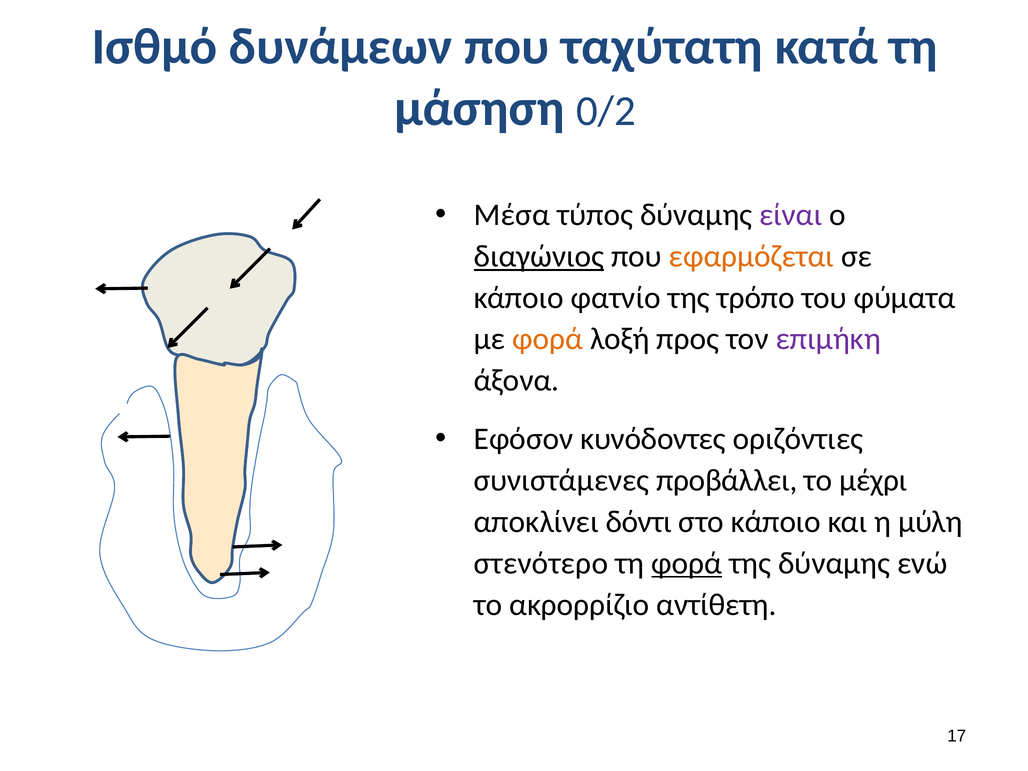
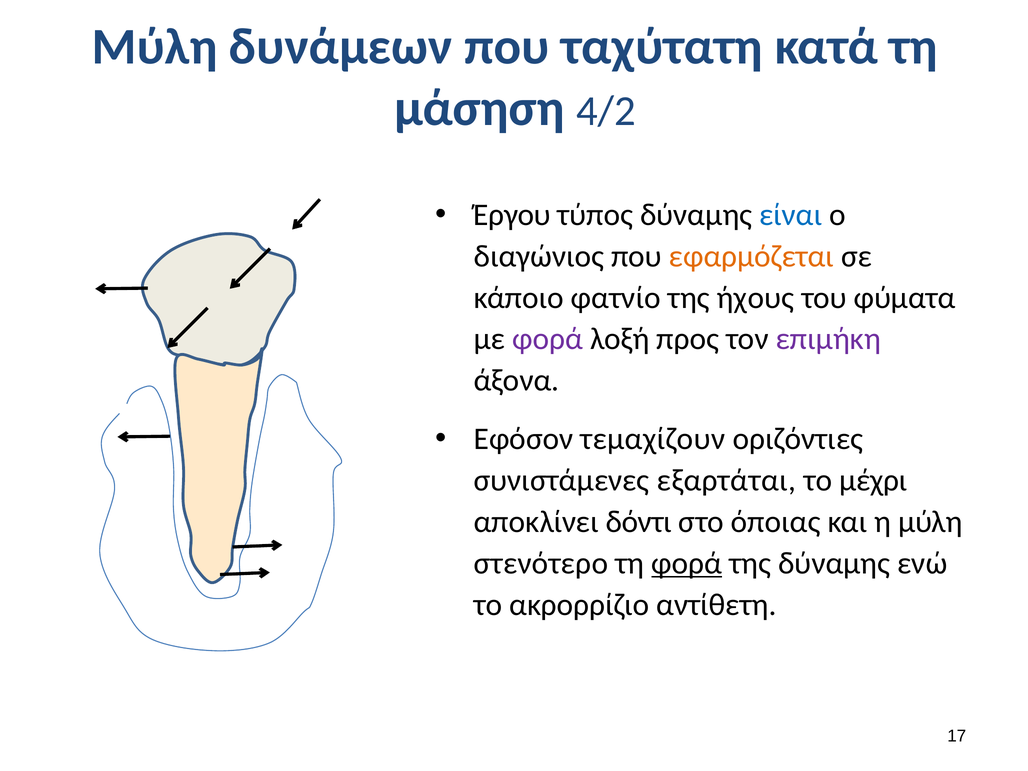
Ισθμό at (155, 47): Ισθμό -> Μύλη
0/2: 0/2 -> 4/2
Μέσα: Μέσα -> Έργου
είναι colour: purple -> blue
διαγώνιος underline: present -> none
τρόπο: τρόπο -> ήχους
φορά at (548, 339) colour: orange -> purple
κυνόδοντες: κυνόδοντες -> τεμαχίζουν
προβάλλει: προβάλλει -> εξαρτάται
στο κάποιο: κάποιο -> όποιας
